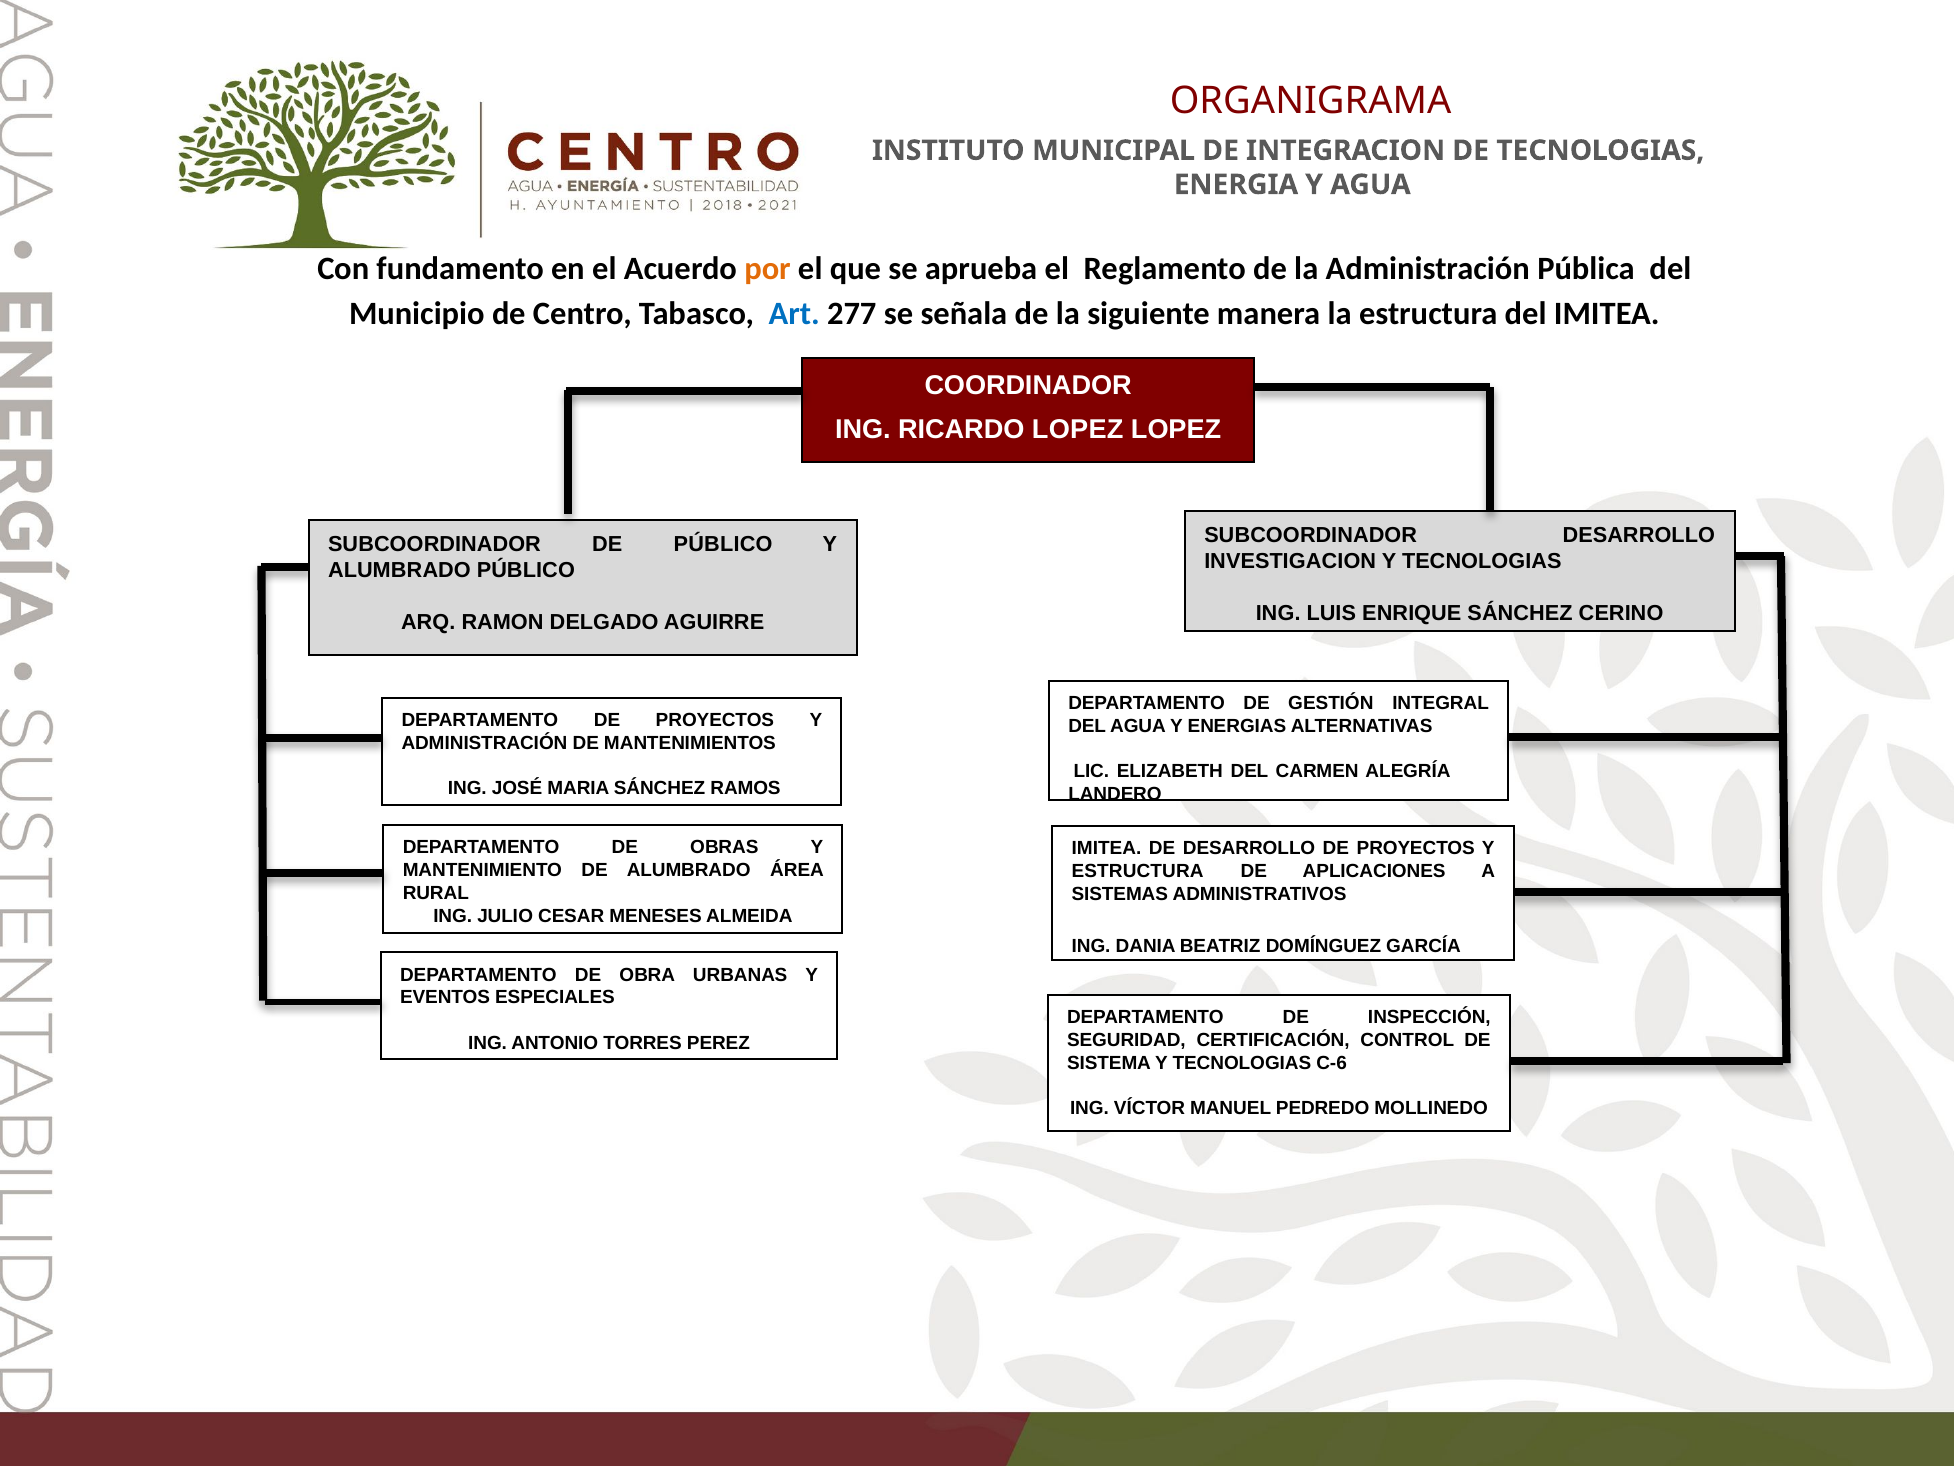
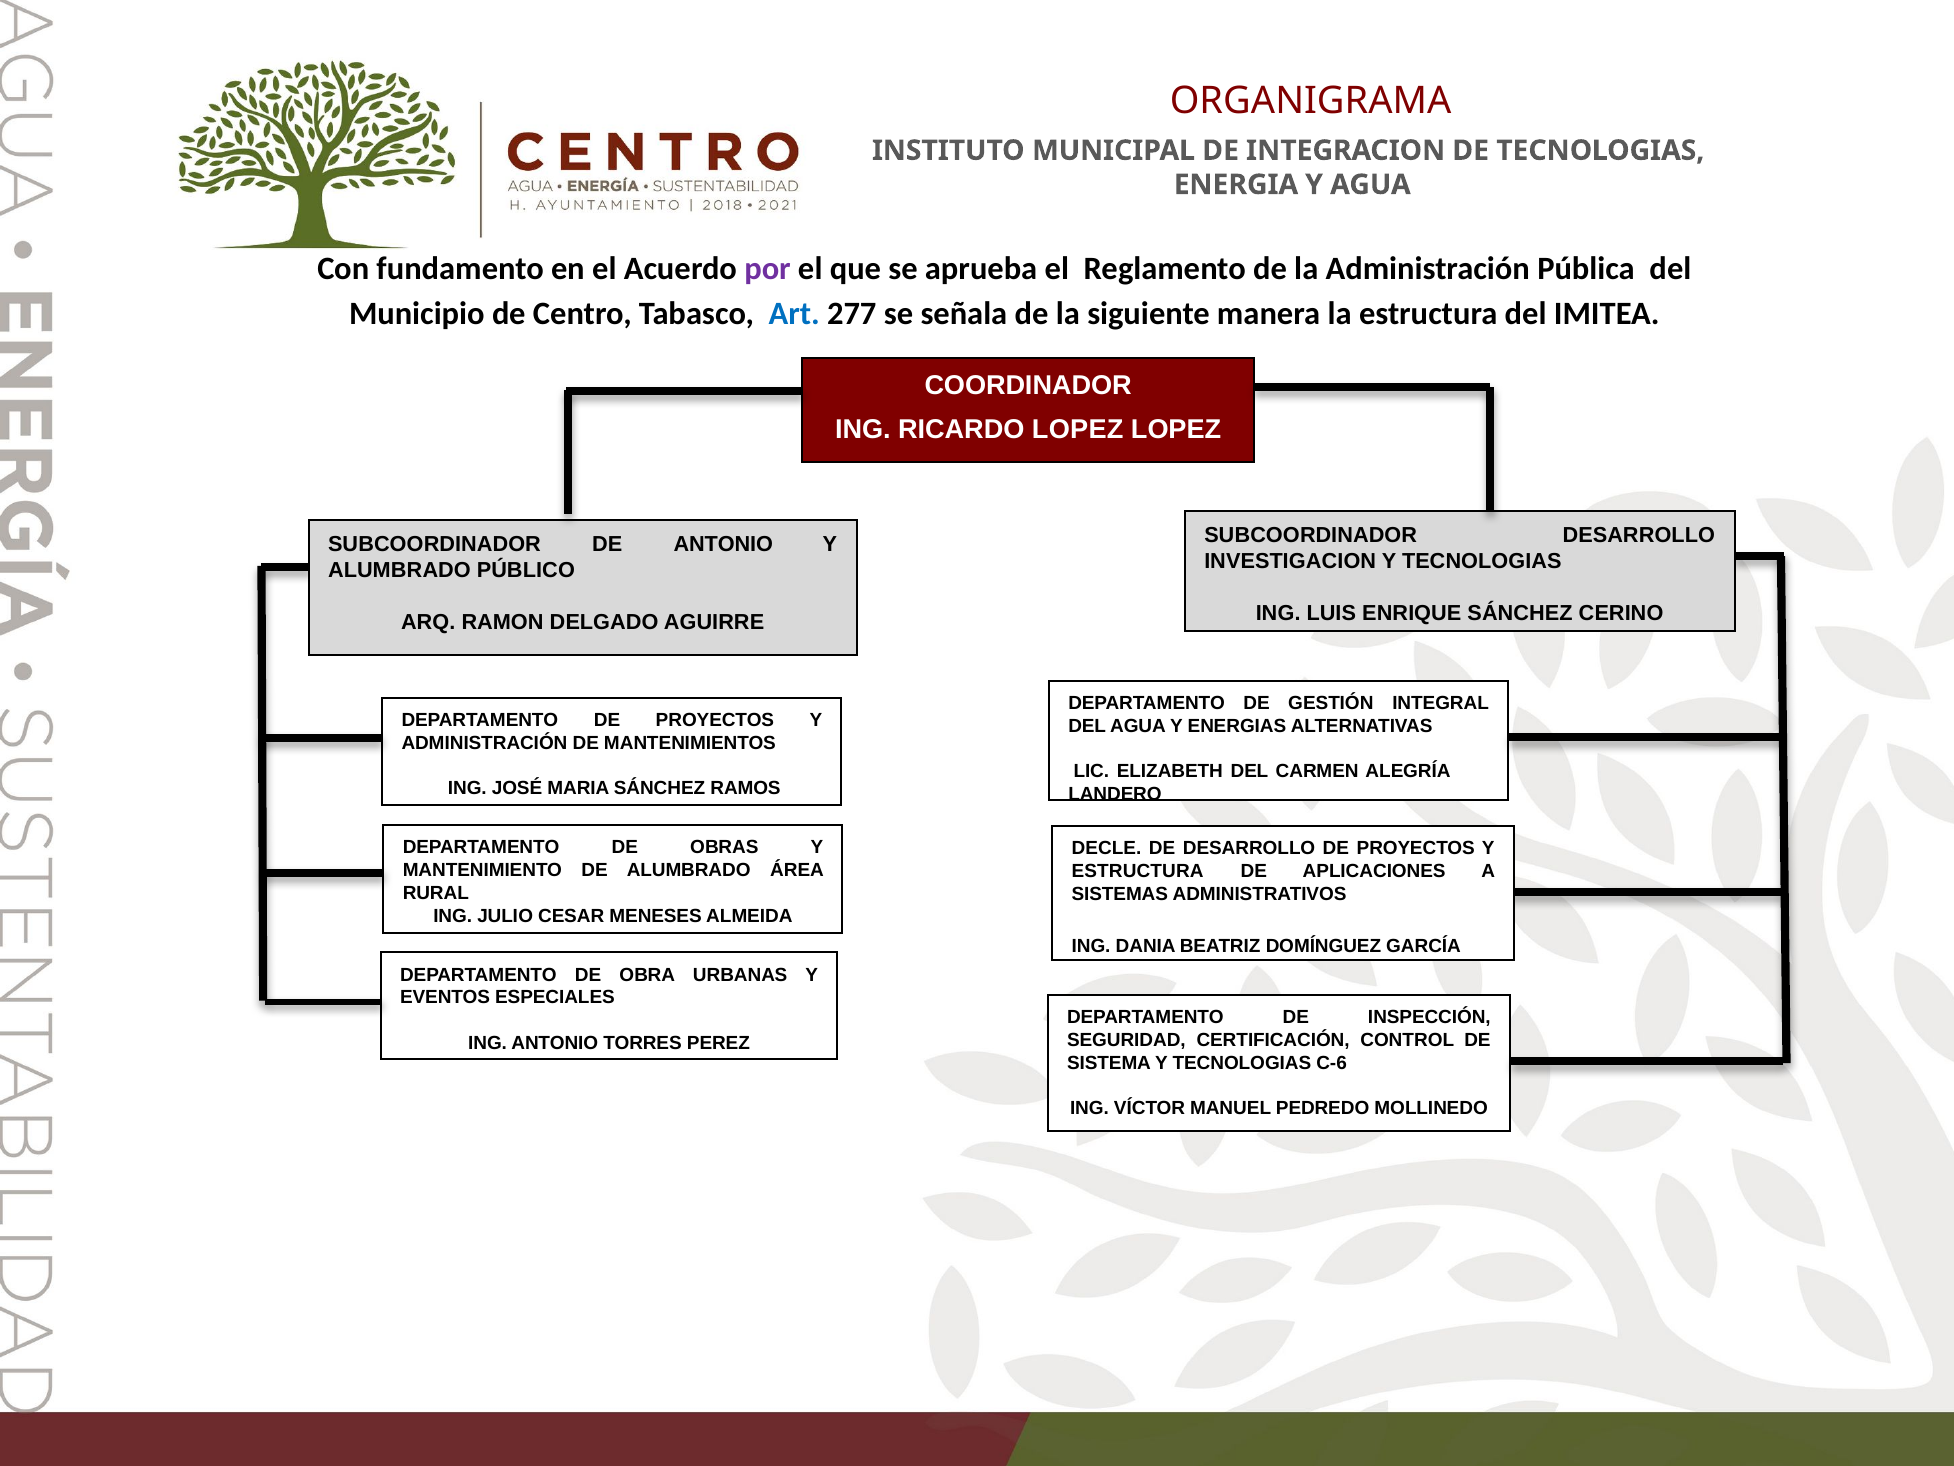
por colour: orange -> purple
DE PÚBLICO: PÚBLICO -> ANTONIO
IMITEA at (1107, 848): IMITEA -> DECLE
